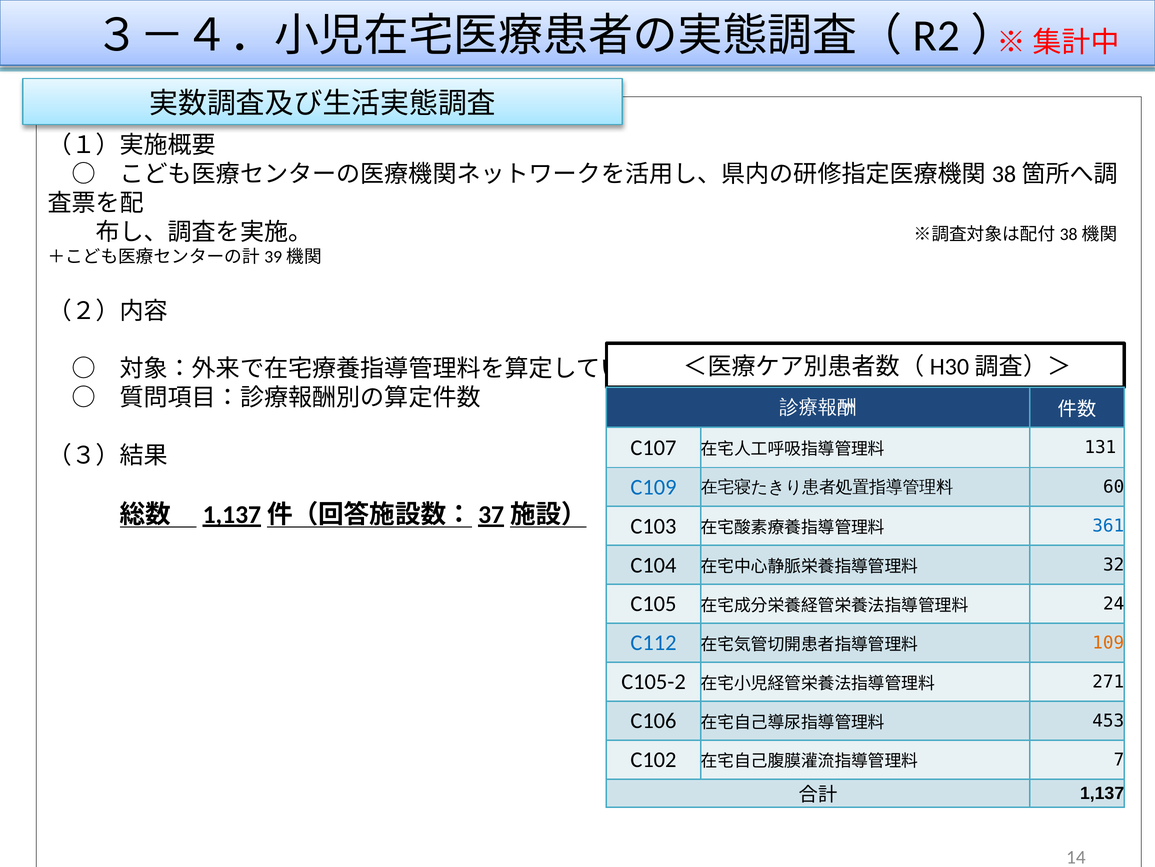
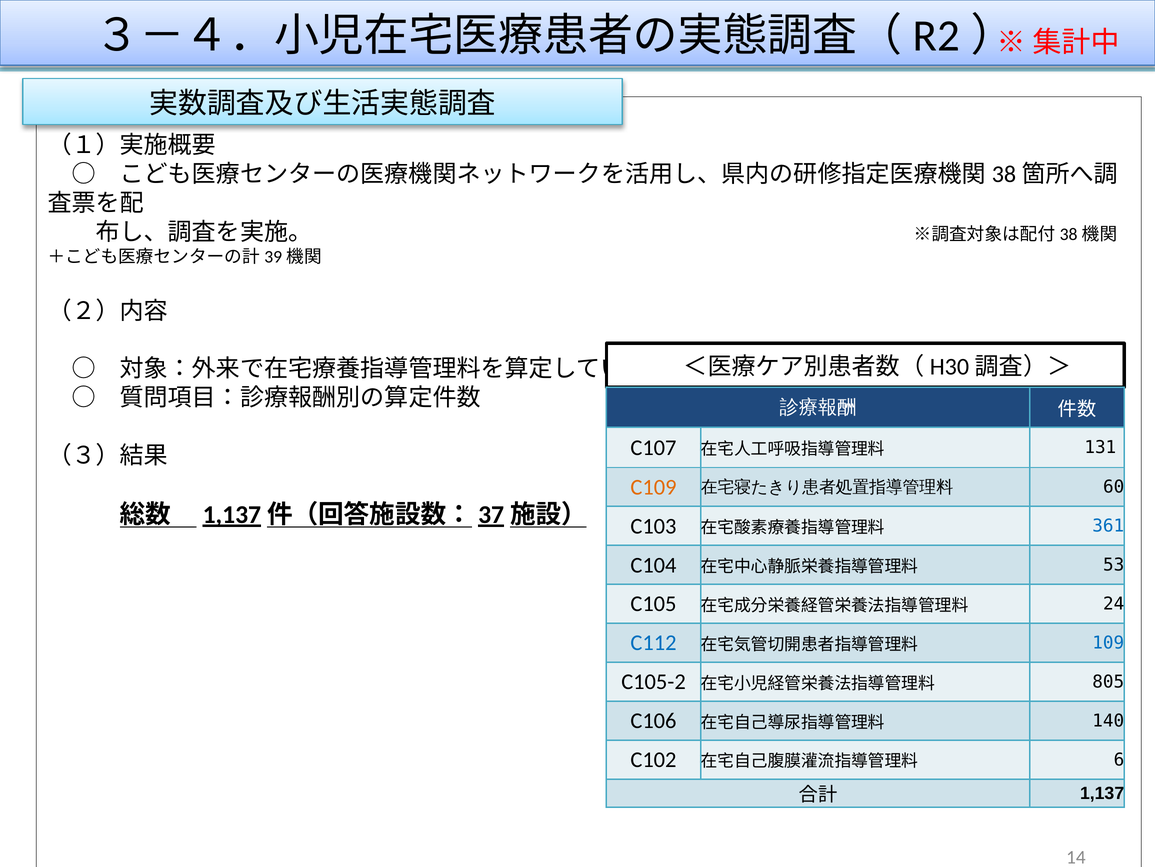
C109 colour: blue -> orange
32: 32 -> 53
109 colour: orange -> blue
271: 271 -> 805
453: 453 -> 140
7: 7 -> 6
